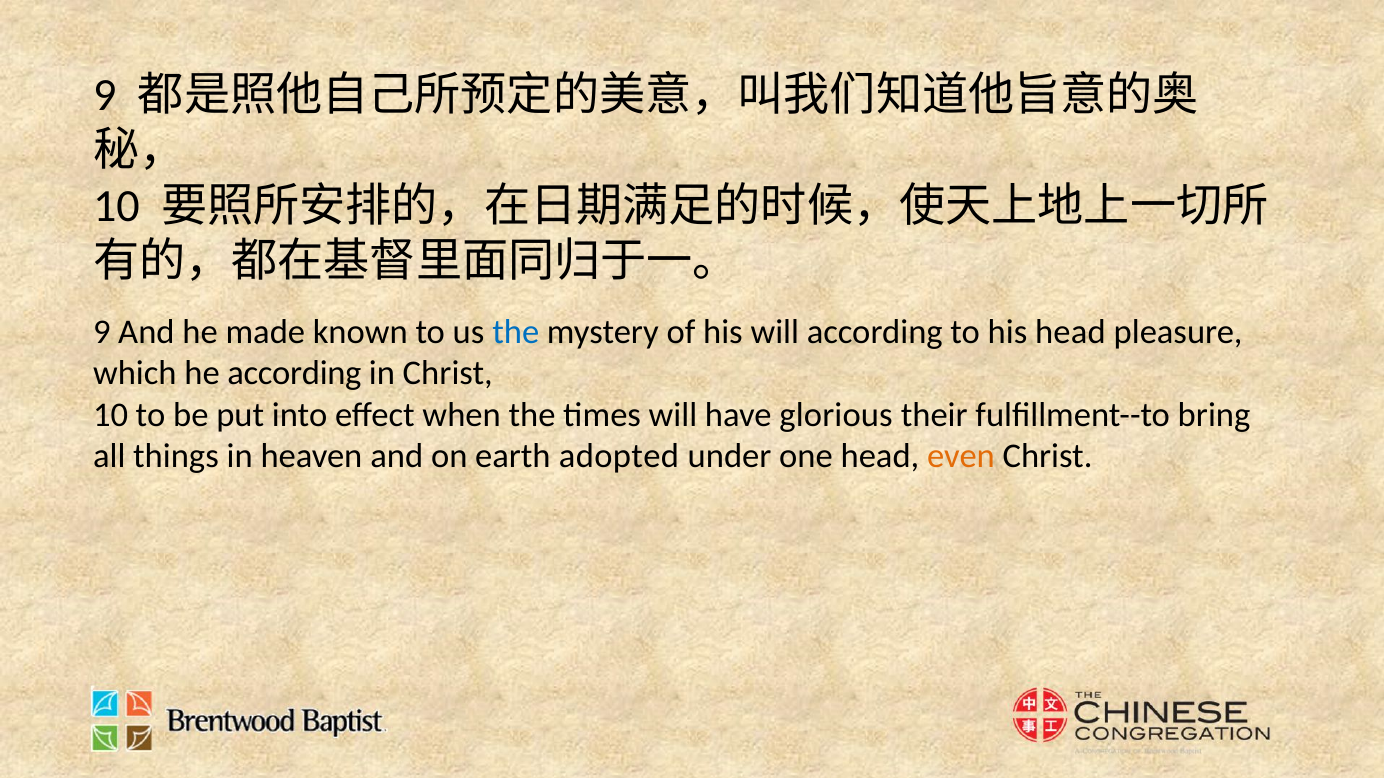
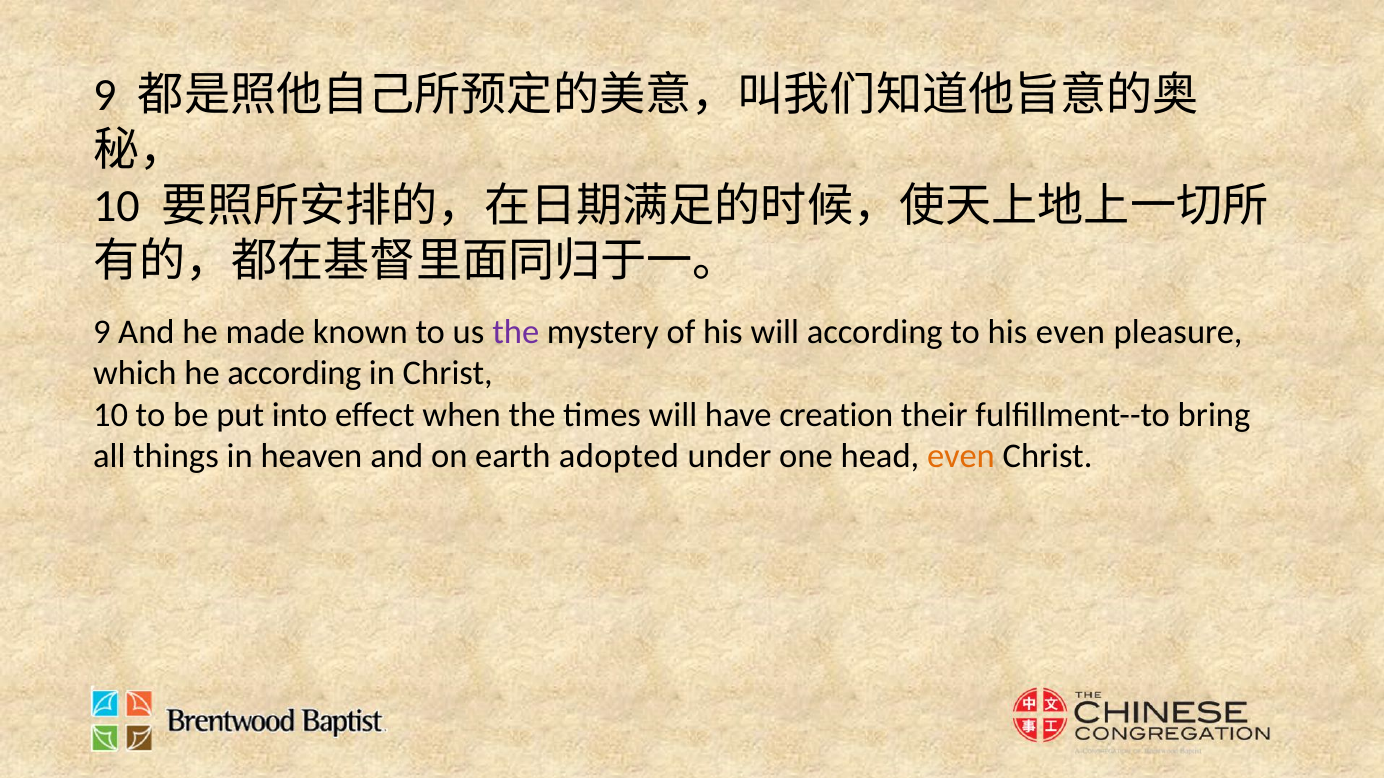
the at (516, 332) colour: blue -> purple
his head: head -> even
glorious: glorious -> creation
